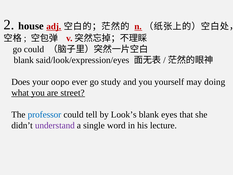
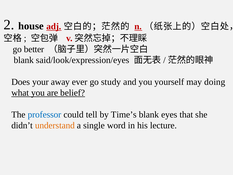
go could: could -> better
oopo: oopo -> away
street: street -> belief
Look’s: Look’s -> Time’s
understand colour: purple -> orange
